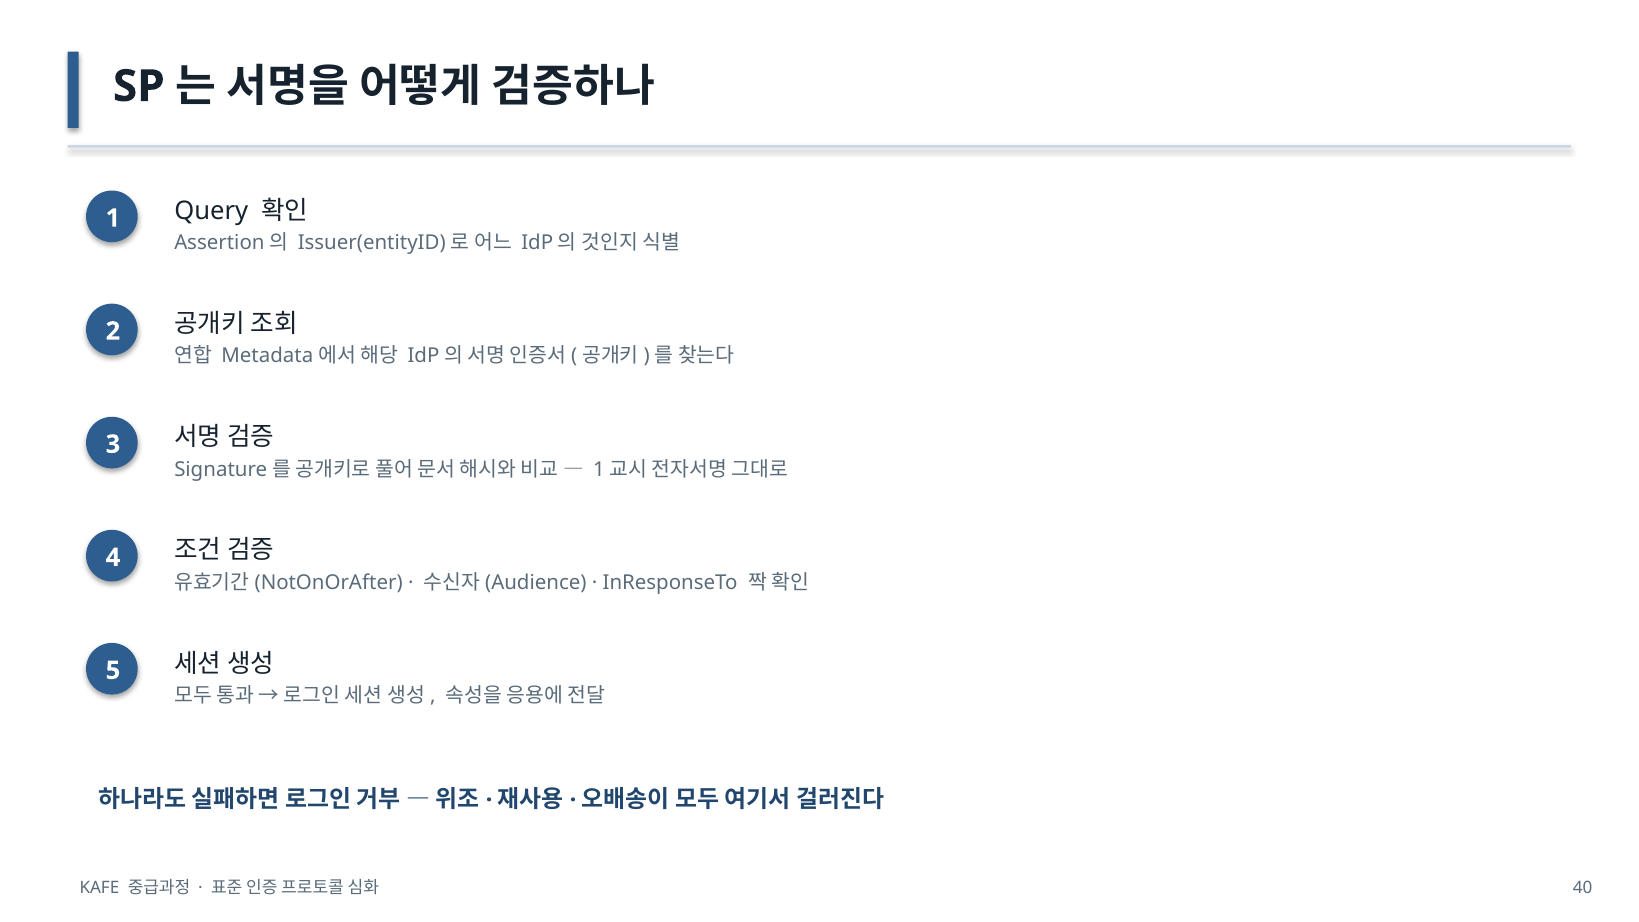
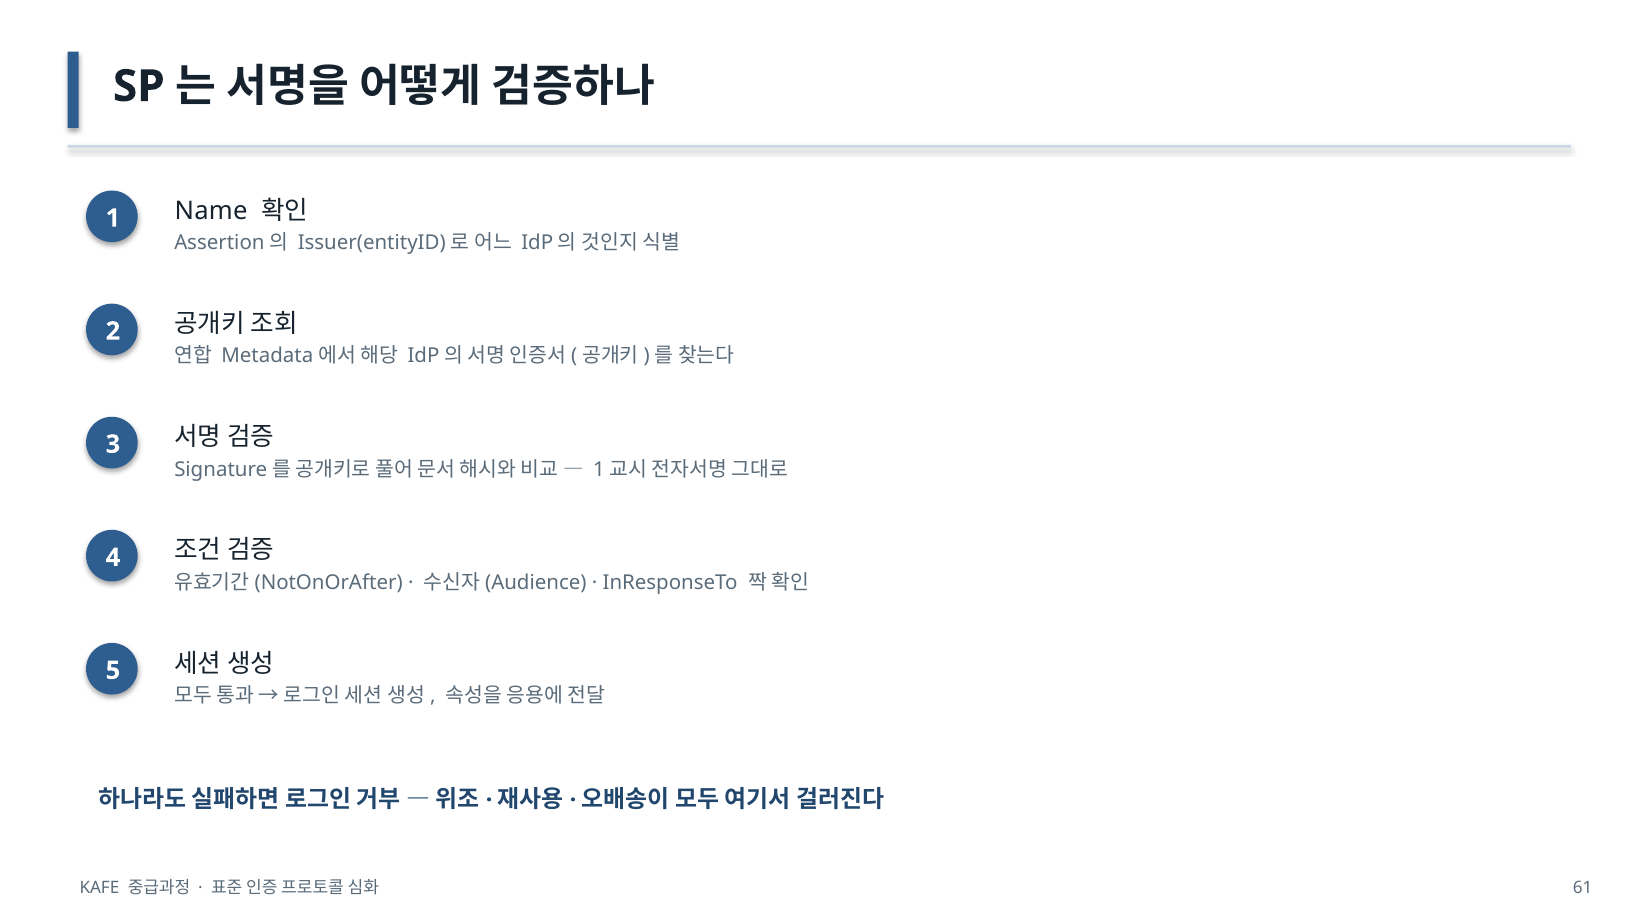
Query: Query -> Name
40: 40 -> 61
